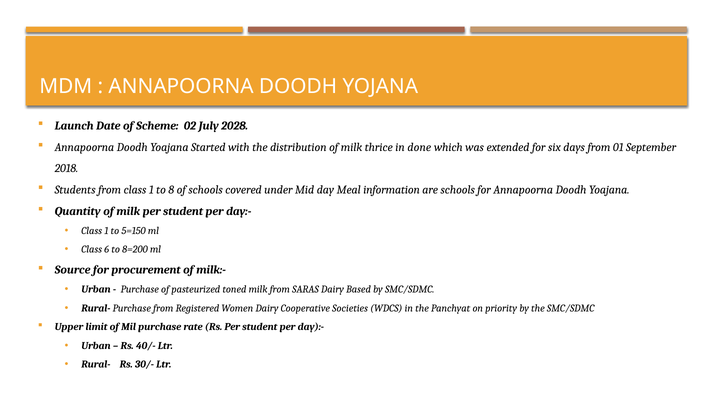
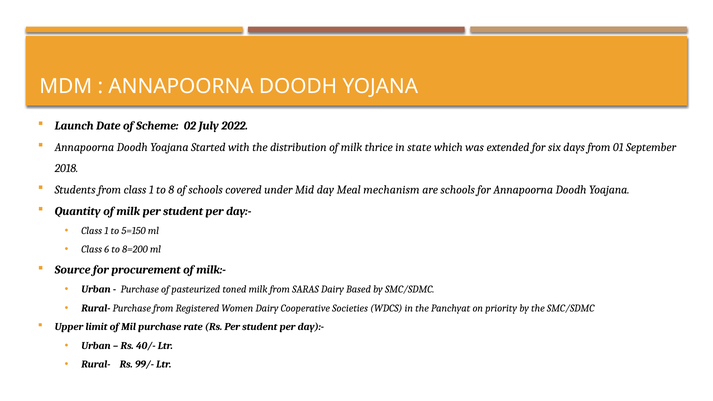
2028: 2028 -> 2022
done: done -> state
information: information -> mechanism
30/-: 30/- -> 99/-
